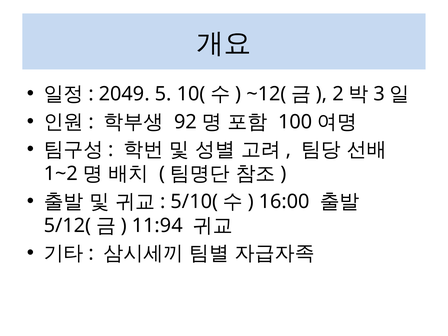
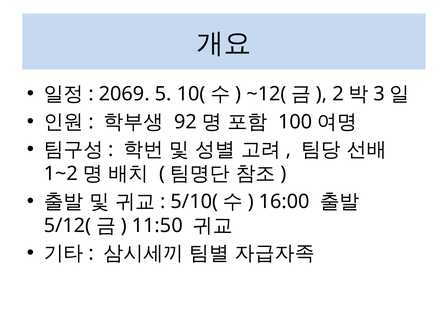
2049: 2049 -> 2069
11:94: 11:94 -> 11:50
